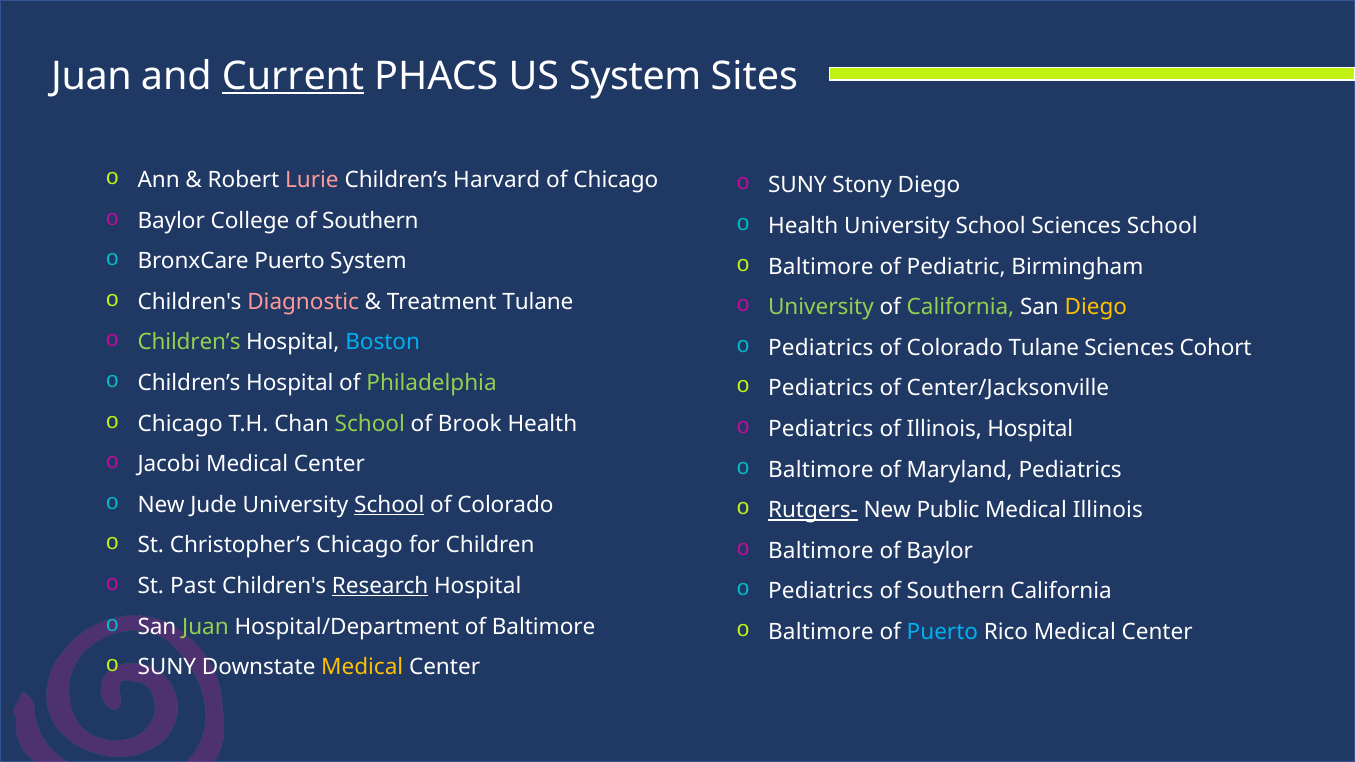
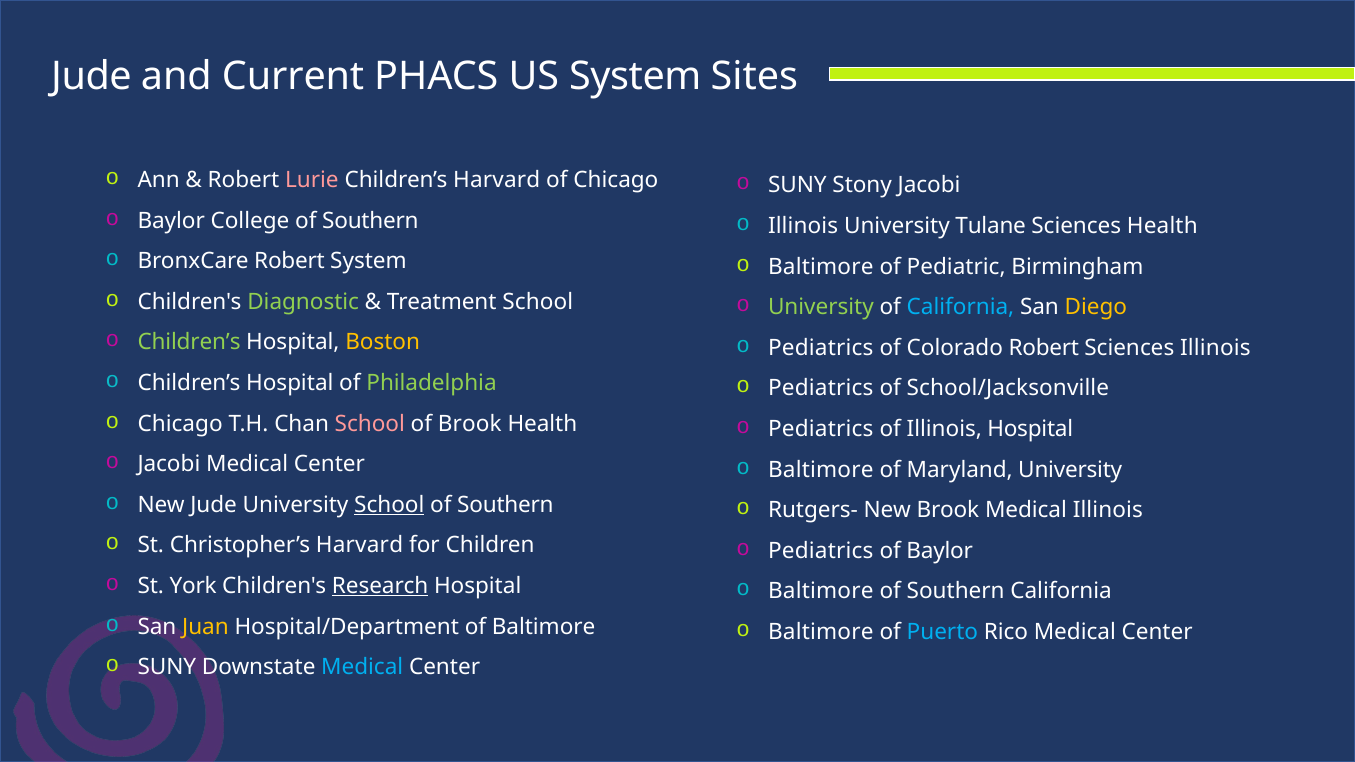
Juan at (91, 76): Juan -> Jude
Current underline: present -> none
Stony Diego: Diego -> Jacobi
Health at (803, 226): Health -> Illinois
School at (991, 226): School -> Tulane
Sciences School: School -> Health
BronxCare Puerto: Puerto -> Robert
Diagnostic colour: pink -> light green
Treatment Tulane: Tulane -> School
California at (960, 307) colour: light green -> light blue
Boston colour: light blue -> yellow
Colorado Tulane: Tulane -> Robert
Sciences Cohort: Cohort -> Illinois
Center/Jacksonville: Center/Jacksonville -> School/Jacksonville
School at (370, 424) colour: light green -> pink
Maryland Pediatrics: Pediatrics -> University
Colorado at (505, 505): Colorado -> Southern
Rutgers- underline: present -> none
New Public: Public -> Brook
Christopher’s Chicago: Chicago -> Harvard
Baltimore at (821, 551): Baltimore -> Pediatrics
Past: Past -> York
Pediatrics at (821, 592): Pediatrics -> Baltimore
Juan at (205, 627) colour: light green -> yellow
Medical at (362, 667) colour: yellow -> light blue
